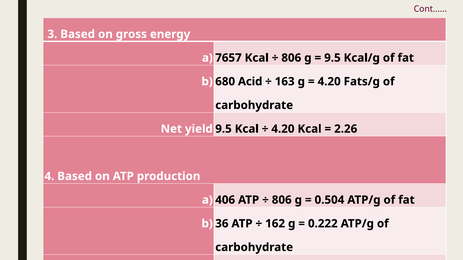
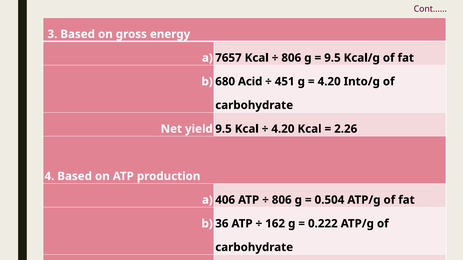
163: 163 -> 451
Fats/g: Fats/g -> Into/g
